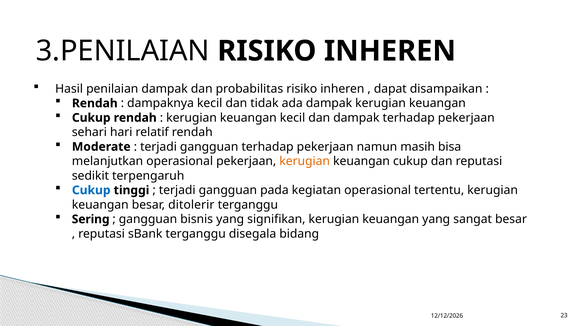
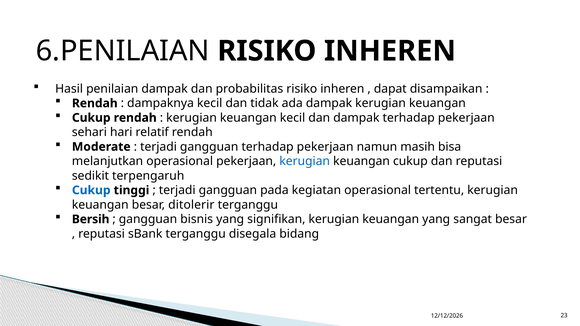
3.PENILAIAN: 3.PENILAIAN -> 6.PENILAIAN
kerugian at (305, 161) colour: orange -> blue
Sering: Sering -> Bersih
